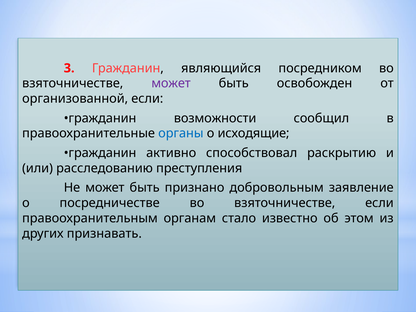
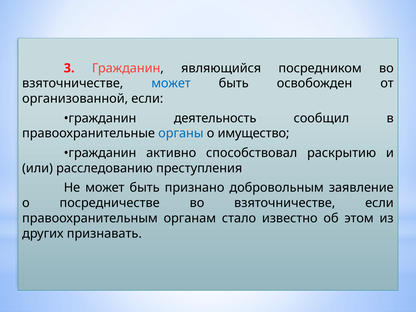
может at (171, 83) colour: purple -> blue
возможности: возможности -> деятельность
исходящие: исходящие -> имущество
